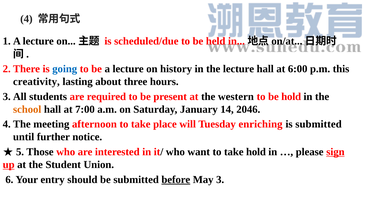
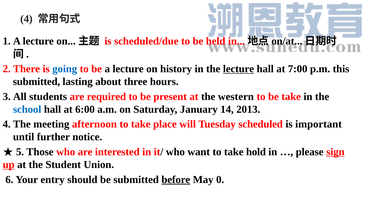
lecture at (239, 69) underline: none -> present
6:00: 6:00 -> 7:00
creativity at (36, 82): creativity -> submitted
be hold: hold -> take
school colour: orange -> blue
7:00: 7:00 -> 6:00
2046: 2046 -> 2013
enriching: enriching -> scheduled
is submitted: submitted -> important
3: 3 -> 0
